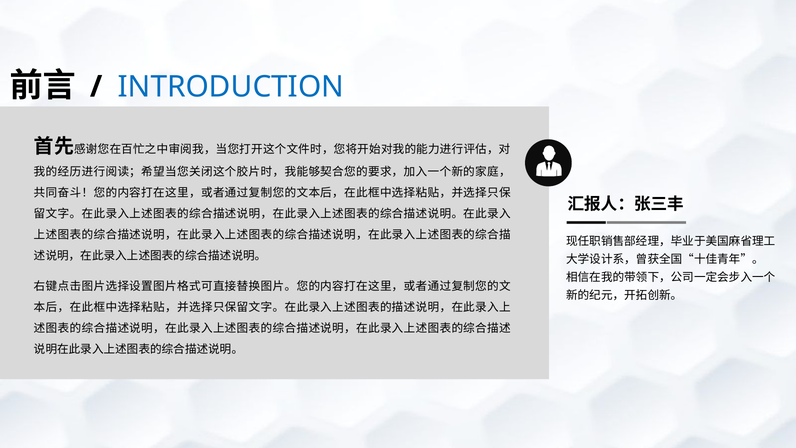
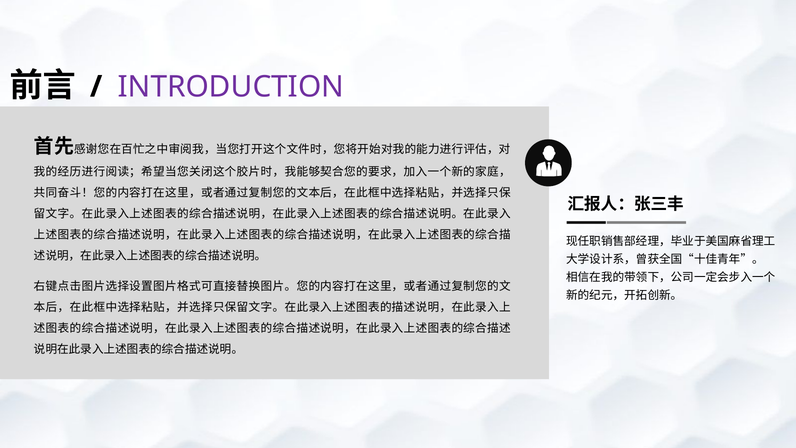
INTRODUCTION colour: blue -> purple
